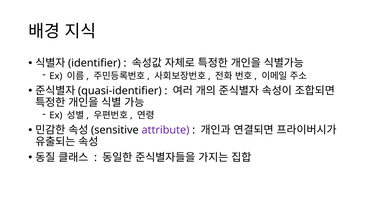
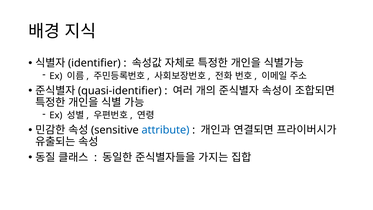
attribute colour: purple -> blue
